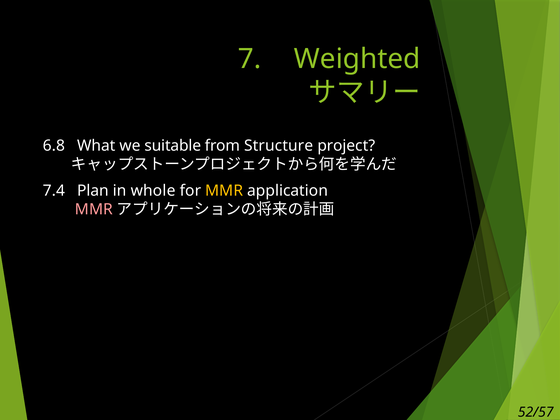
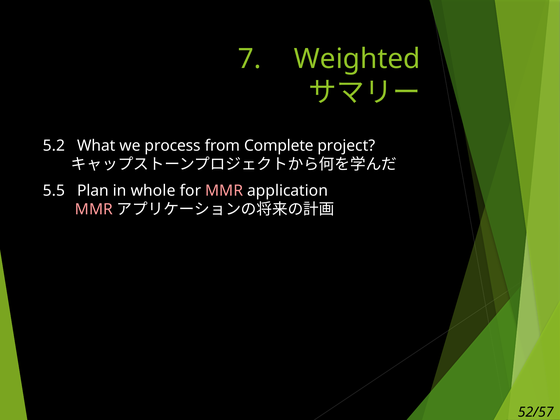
6.8: 6.8 -> 5.2
suitable: suitable -> process
Structure: Structure -> Complete
7.4: 7.4 -> 5.5
MMR at (224, 191) colour: yellow -> pink
